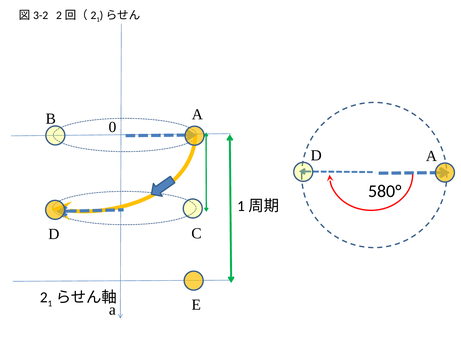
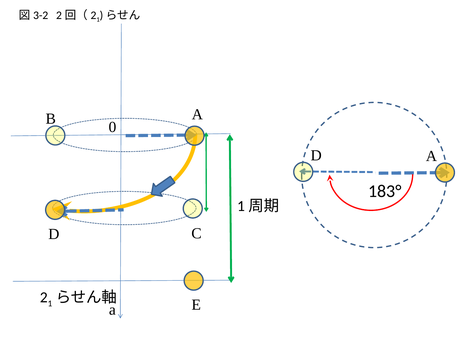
580°: 580° -> 183°
